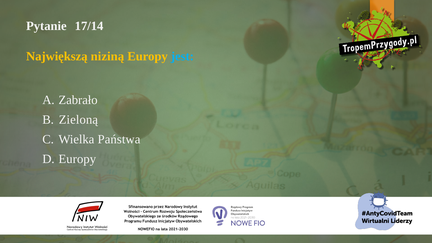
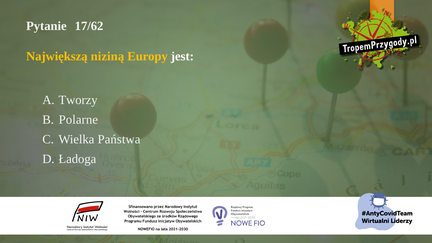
17/14: 17/14 -> 17/62
jest colour: light blue -> white
Zabrało: Zabrało -> Tworzy
Zieloną: Zieloną -> Polarne
D Europy: Europy -> Ładoga
